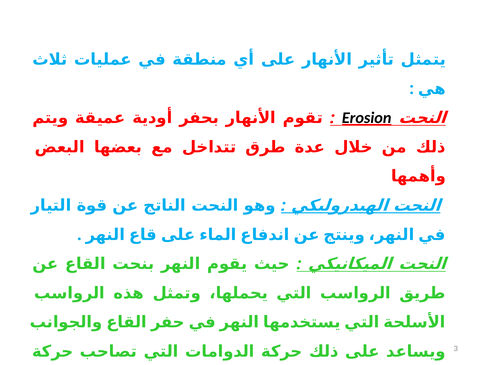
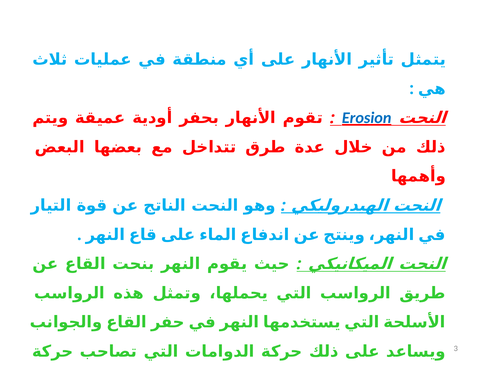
Erosion colour: black -> blue
